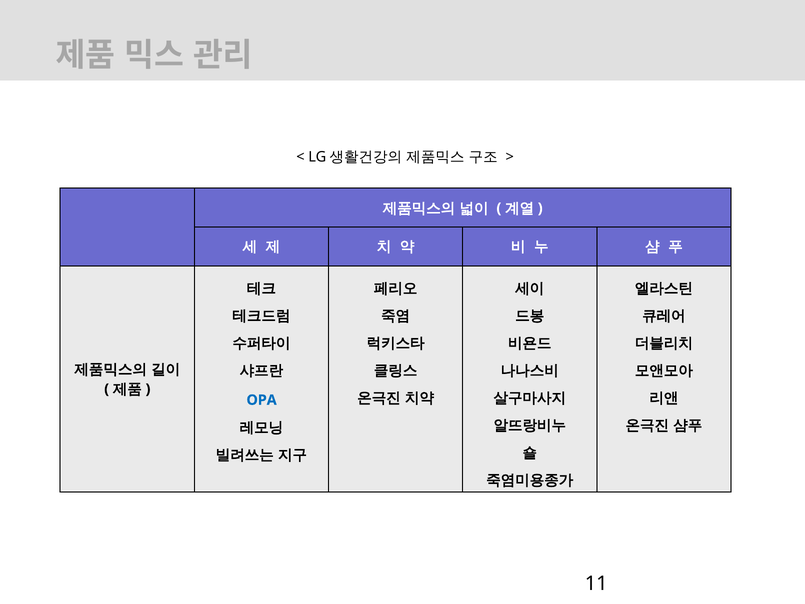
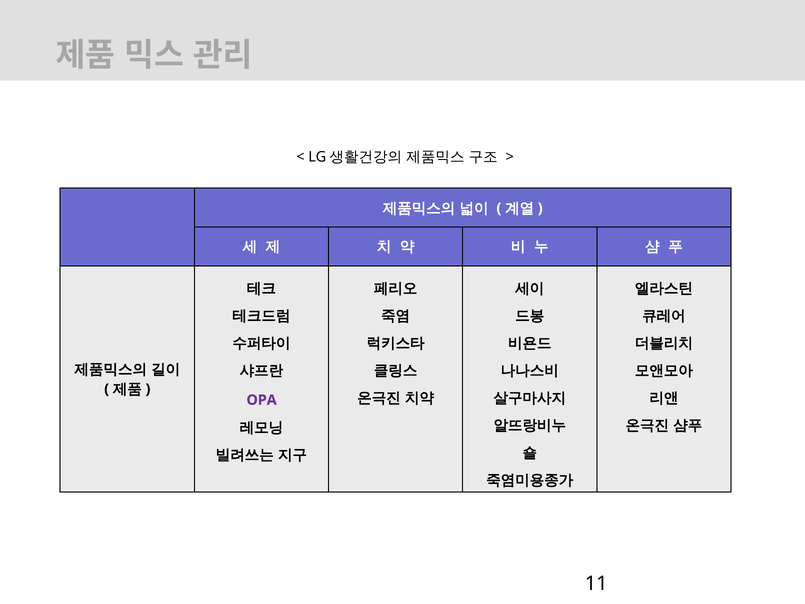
OPA colour: blue -> purple
